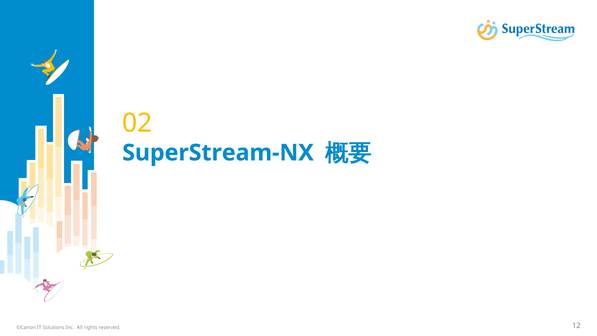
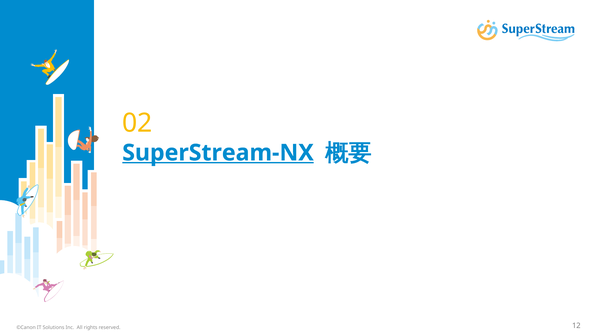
SuperStream-NX underline: none -> present
